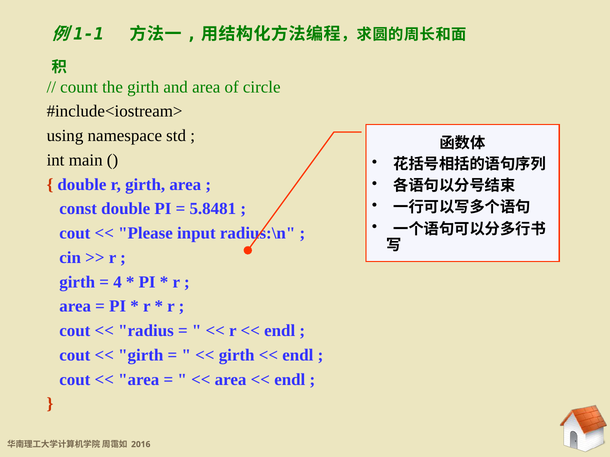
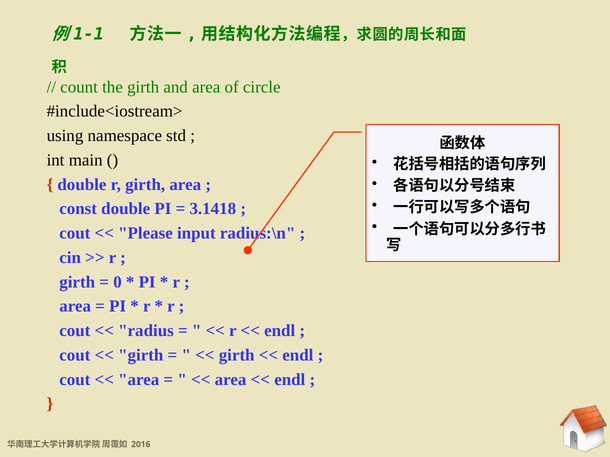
5.8481: 5.8481 -> 3.1418
4: 4 -> 0
